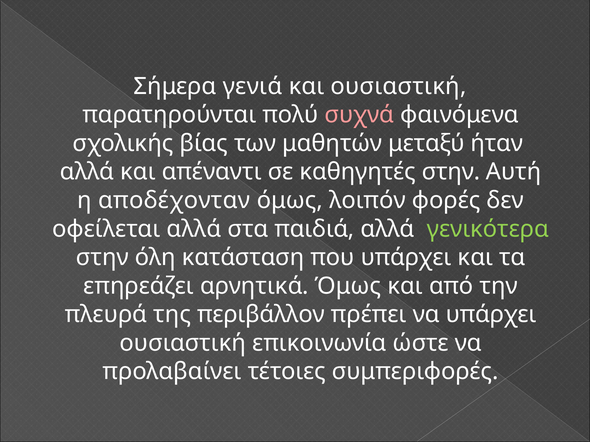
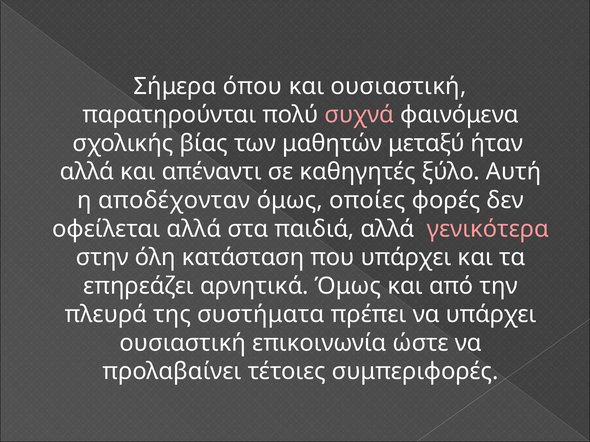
γενιά: γενιά -> όπου
καθηγητές στην: στην -> ξύλο
λοιπόν: λοιπόν -> οποίες
γενικότερα colour: light green -> pink
περιβάλλον: περιβάλλον -> συστήματα
